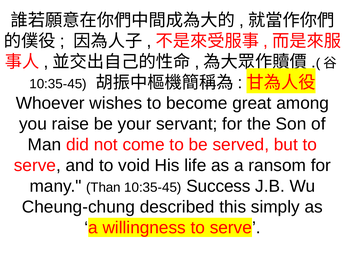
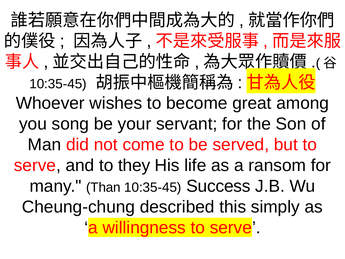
raise: raise -> song
void: void -> they
